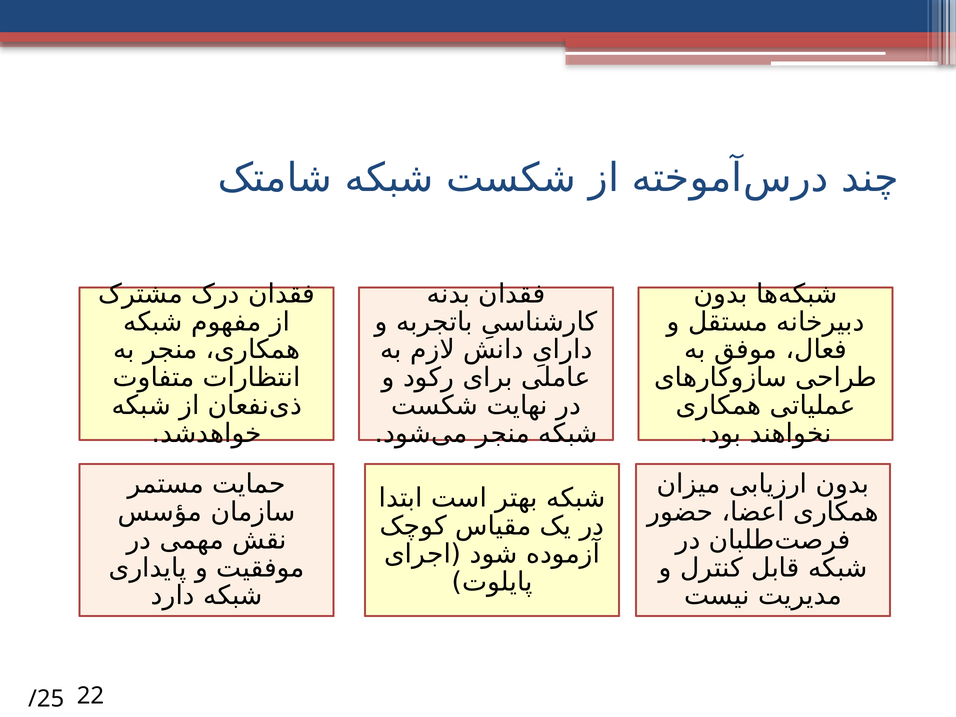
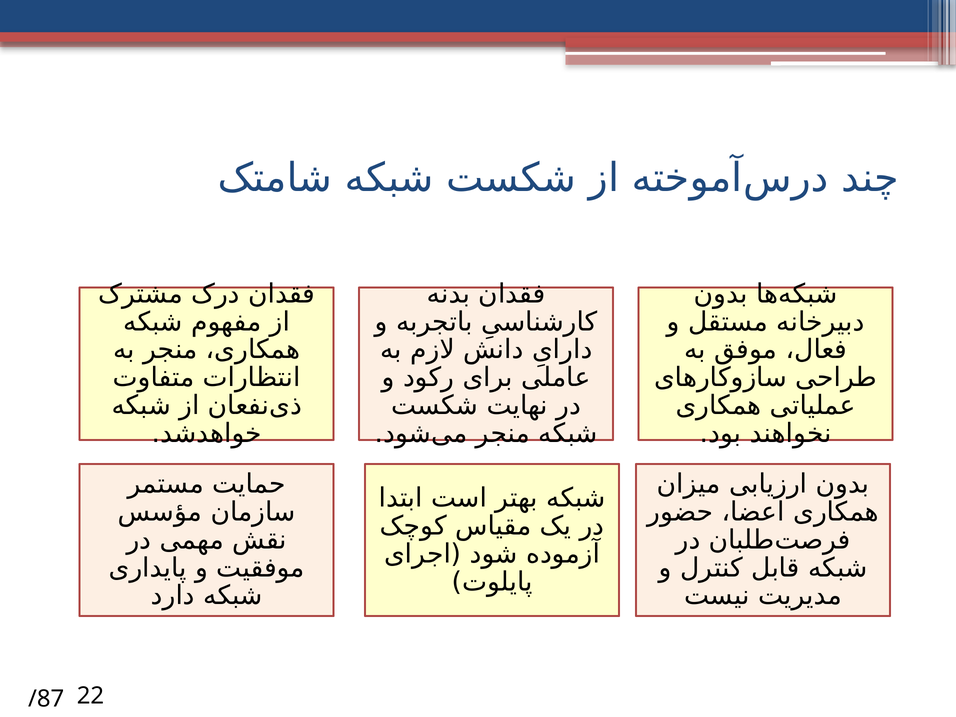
/25: /25 -> /87
